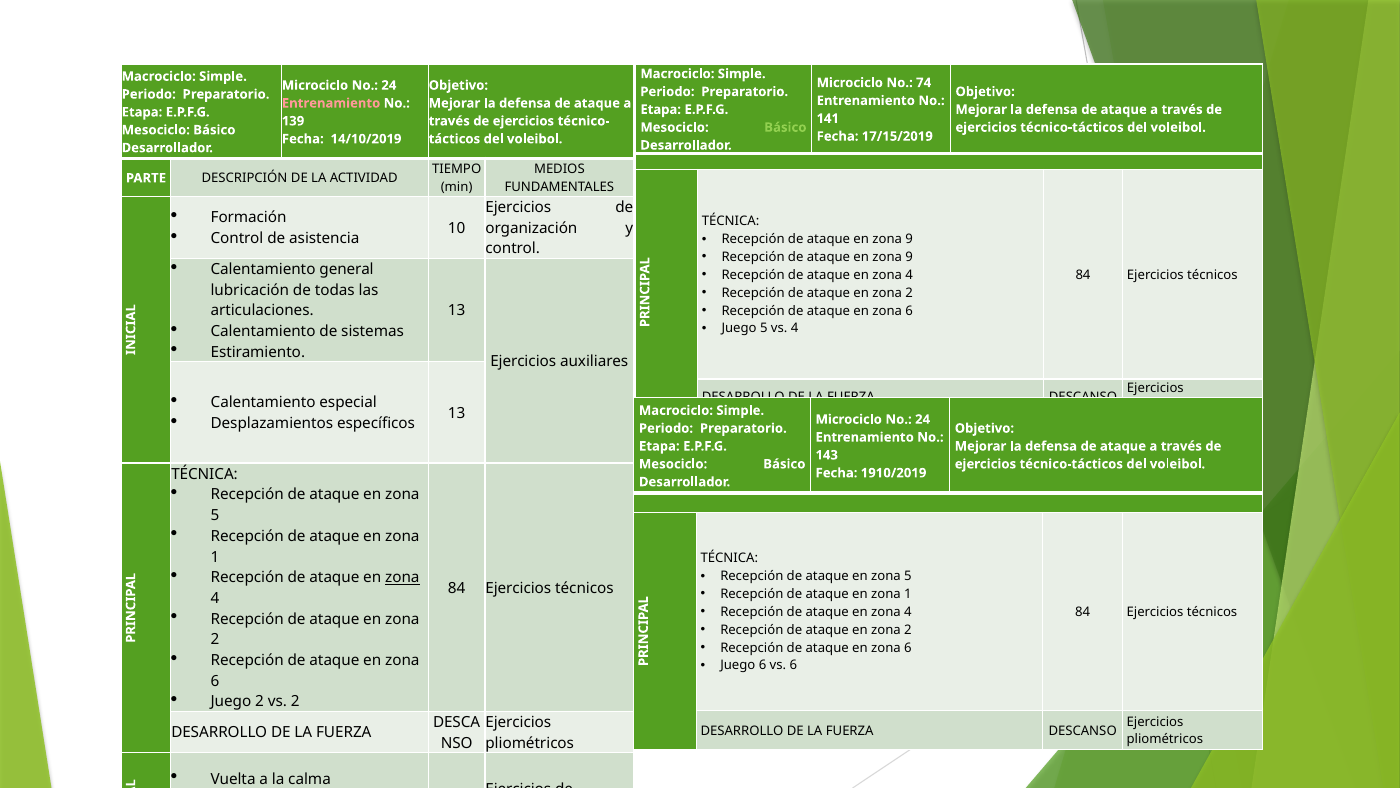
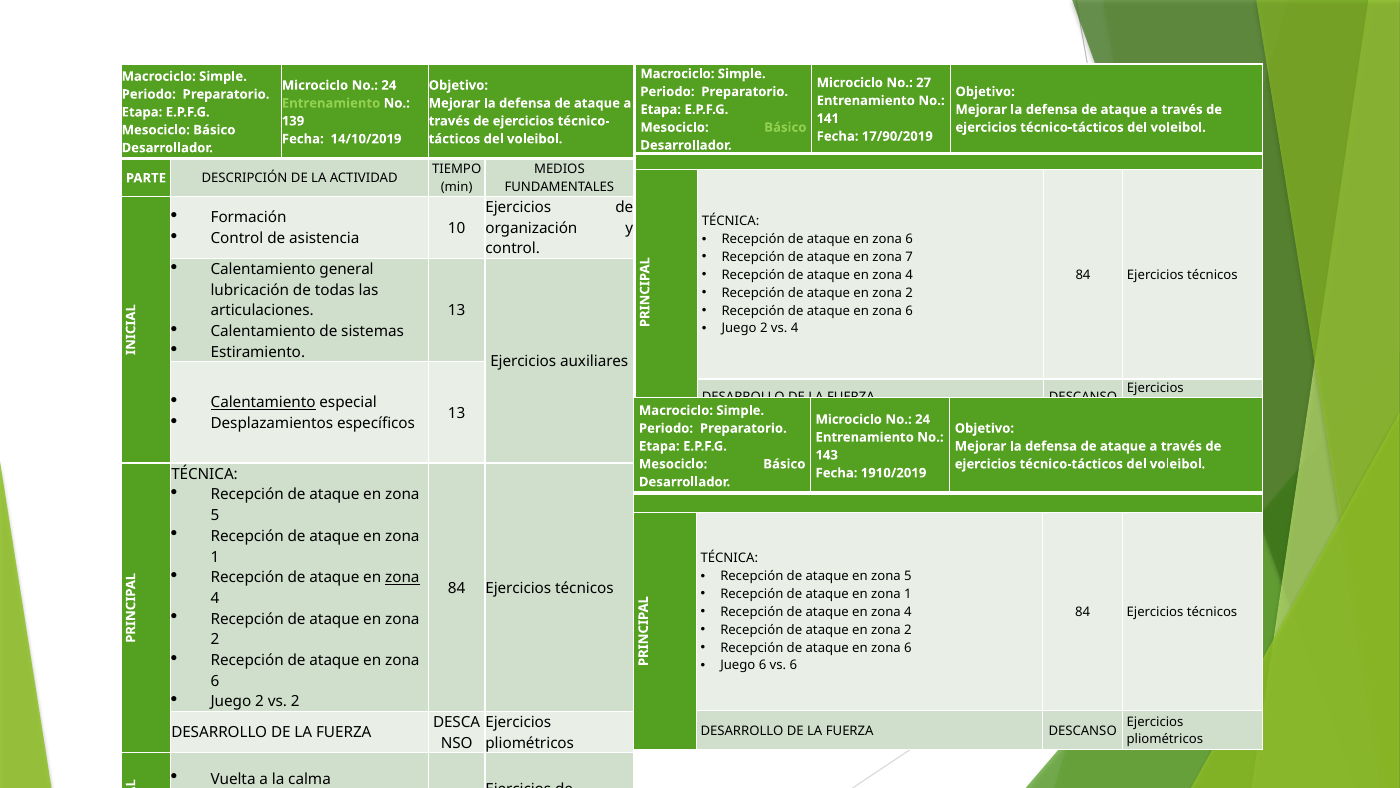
74: 74 -> 27
Entrenamiento at (331, 103) colour: pink -> light green
17/15/2019: 17/15/2019 -> 17/90/2019
9 at (909, 239): 9 -> 6
9 at (909, 257): 9 -> 7
5 at (764, 328): 5 -> 2
Calentamiento at (263, 403) underline: none -> present
